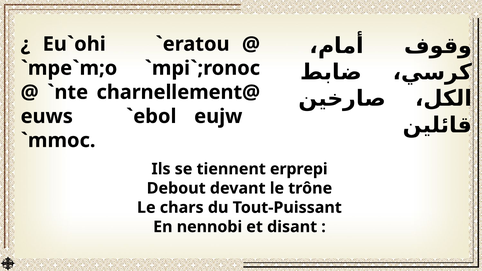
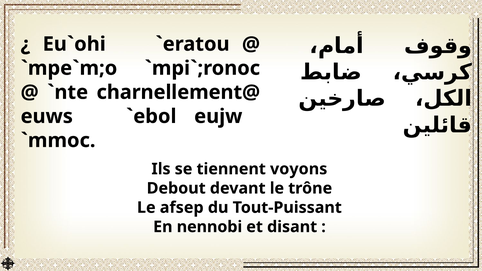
erprepi: erprepi -> voyons
chars: chars -> afsep
